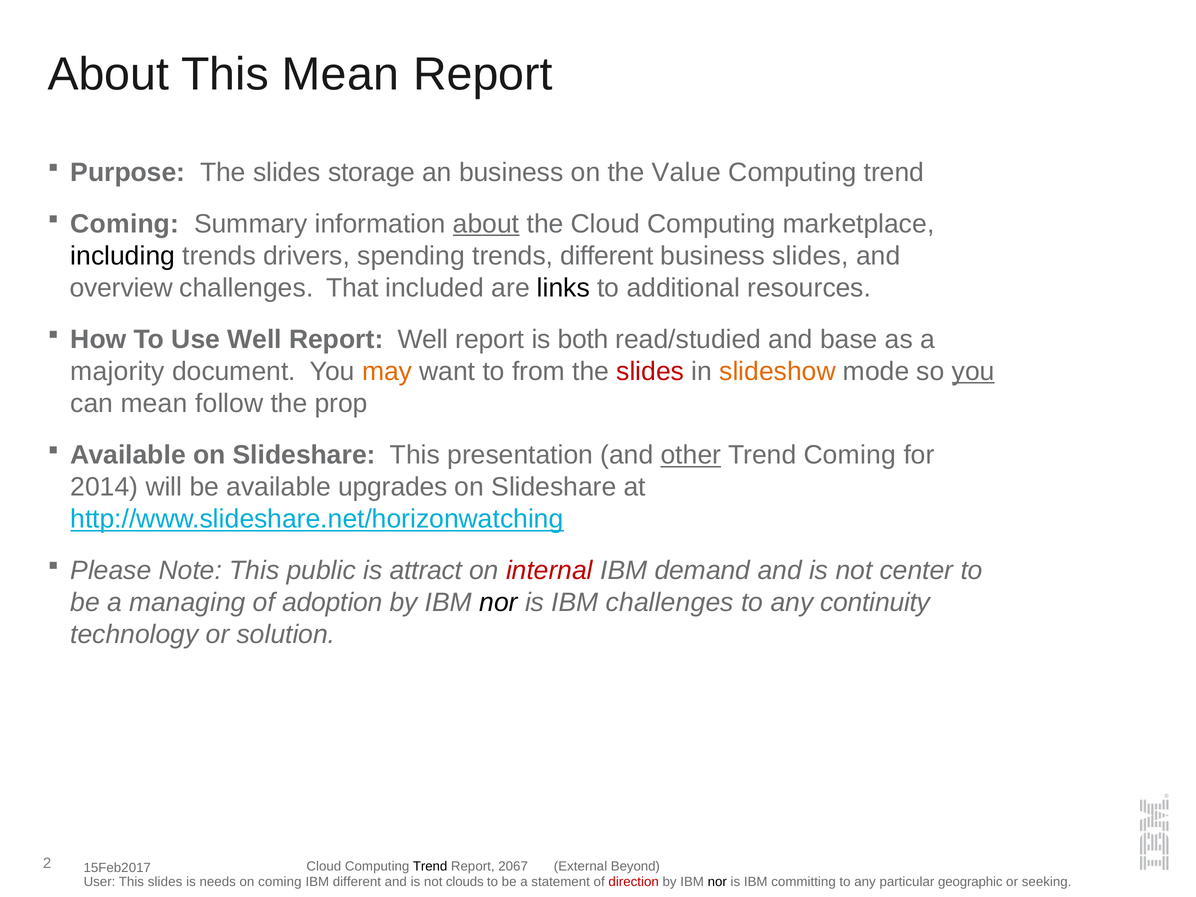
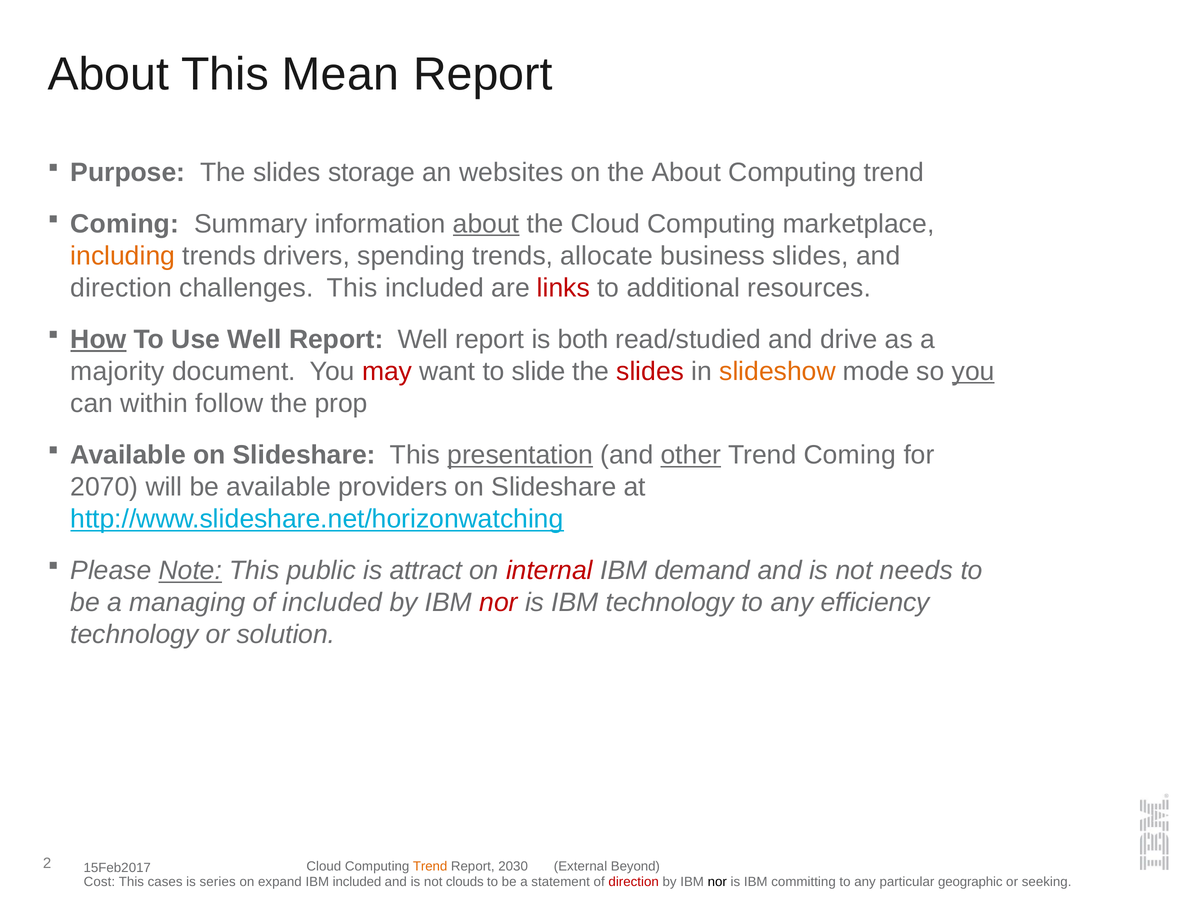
an business: business -> websites
the Value: Value -> About
including colour: black -> orange
trends different: different -> allocate
overview at (121, 288): overview -> direction
challenges That: That -> This
links colour: black -> red
How underline: none -> present
base: base -> drive
may colour: orange -> red
from: from -> slide
can mean: mean -> within
presentation underline: none -> present
2014: 2014 -> 2070
upgrades: upgrades -> providers
Note underline: none -> present
center: center -> needs
of adoption: adoption -> included
nor at (499, 603) colour: black -> red
IBM challenges: challenges -> technology
continuity: continuity -> efficiency
Trend at (430, 866) colour: black -> orange
2067: 2067 -> 2030
User: User -> Cost
This slides: slides -> cases
needs: needs -> series
on coming: coming -> expand
IBM different: different -> included
